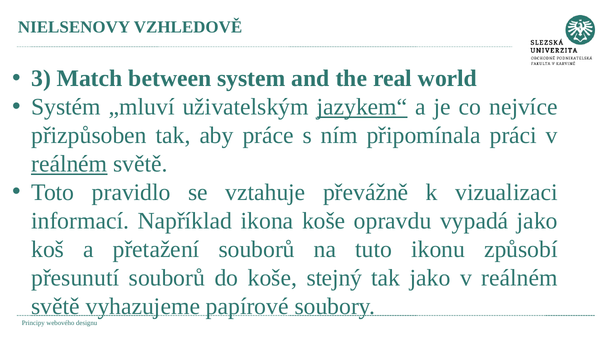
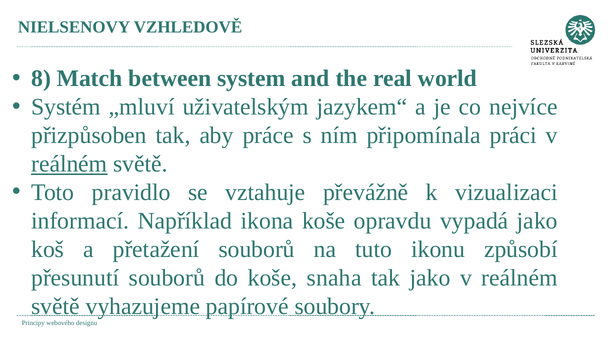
3: 3 -> 8
jazykem“ underline: present -> none
stejný: stejný -> snaha
